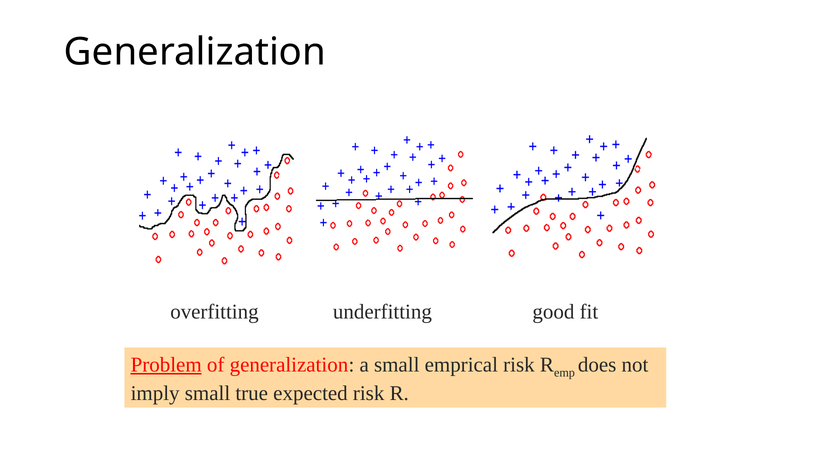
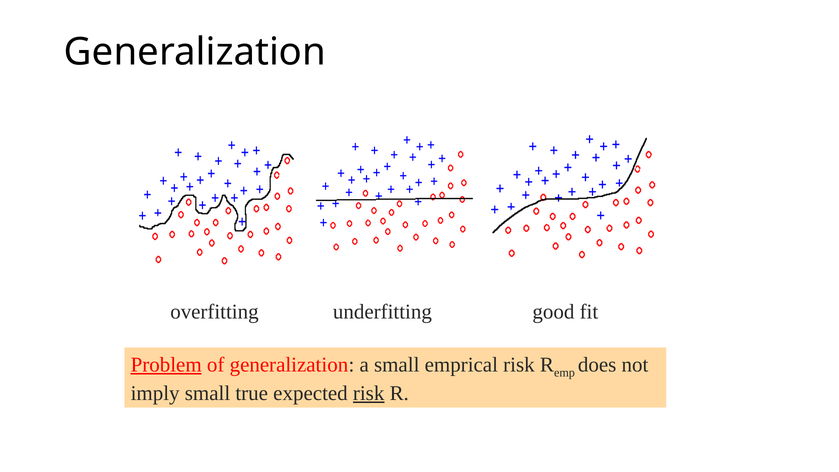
risk at (369, 393) underline: none -> present
